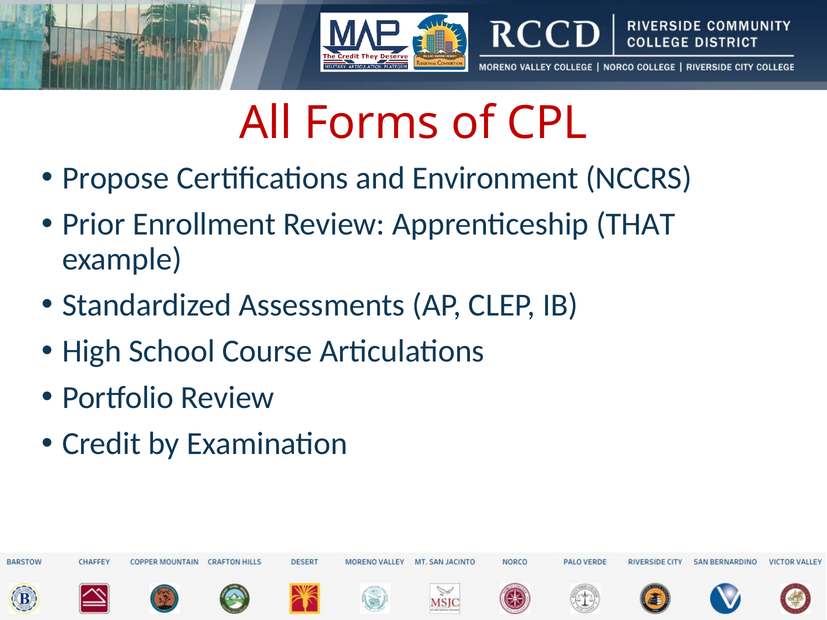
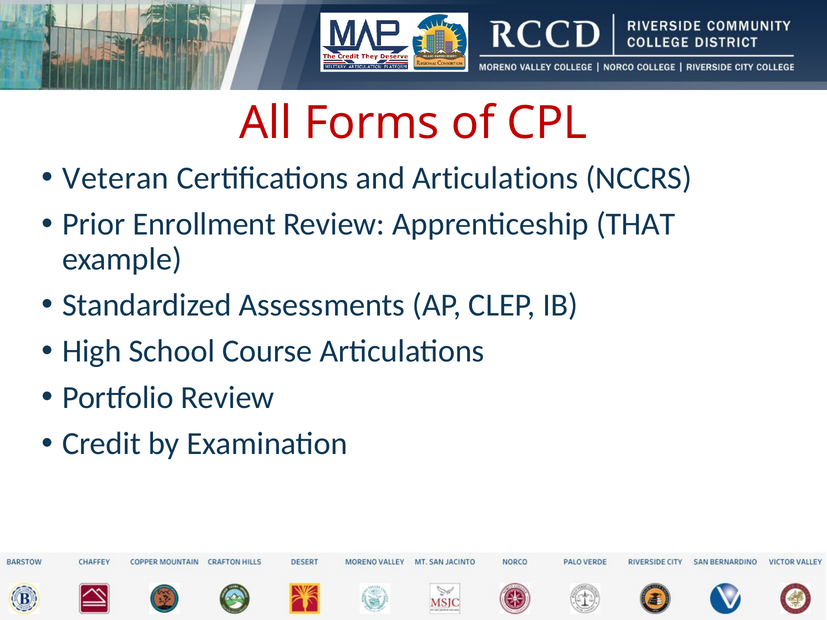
Propose: Propose -> Veteran
and Environment: Environment -> Articulations
